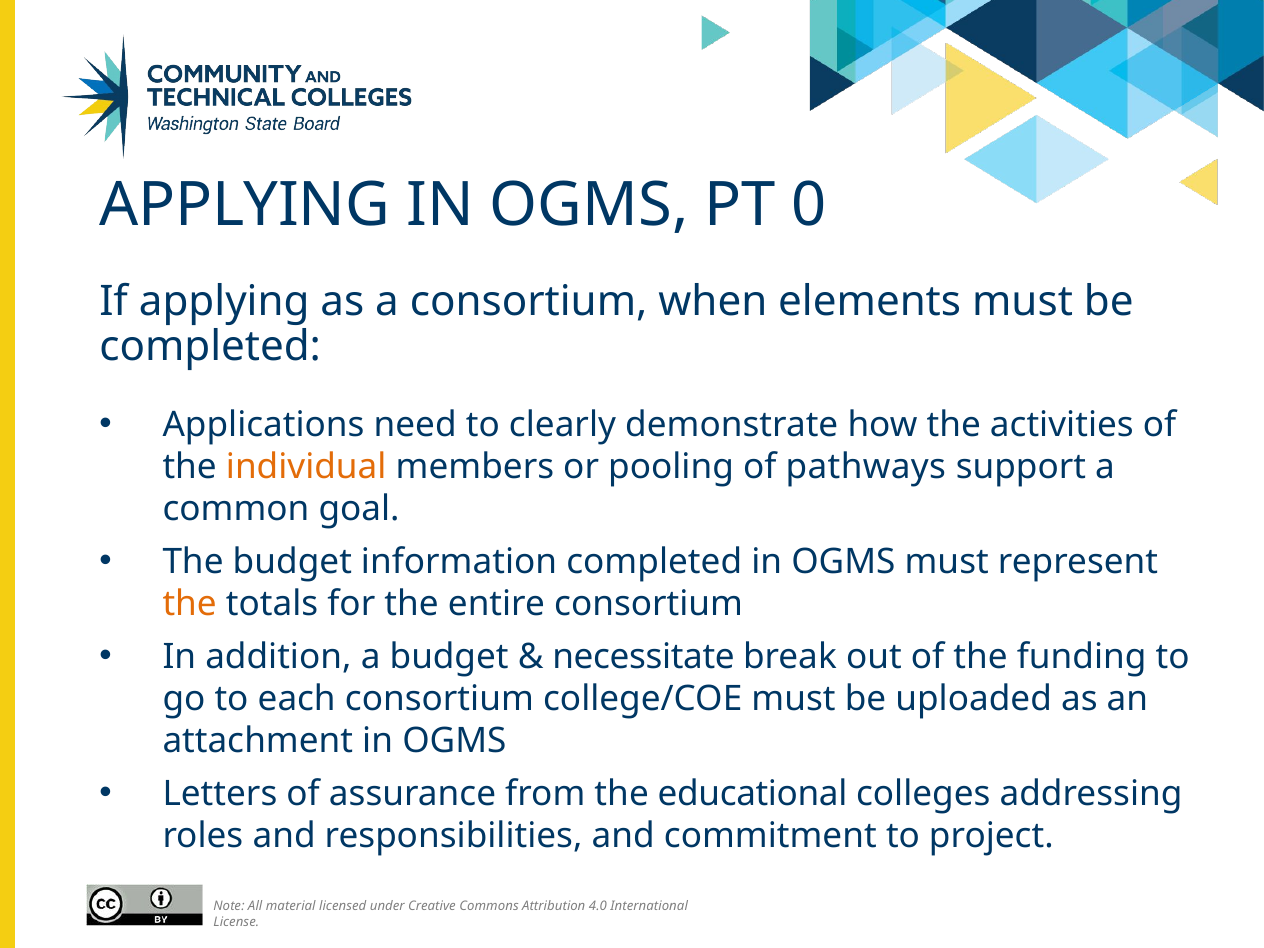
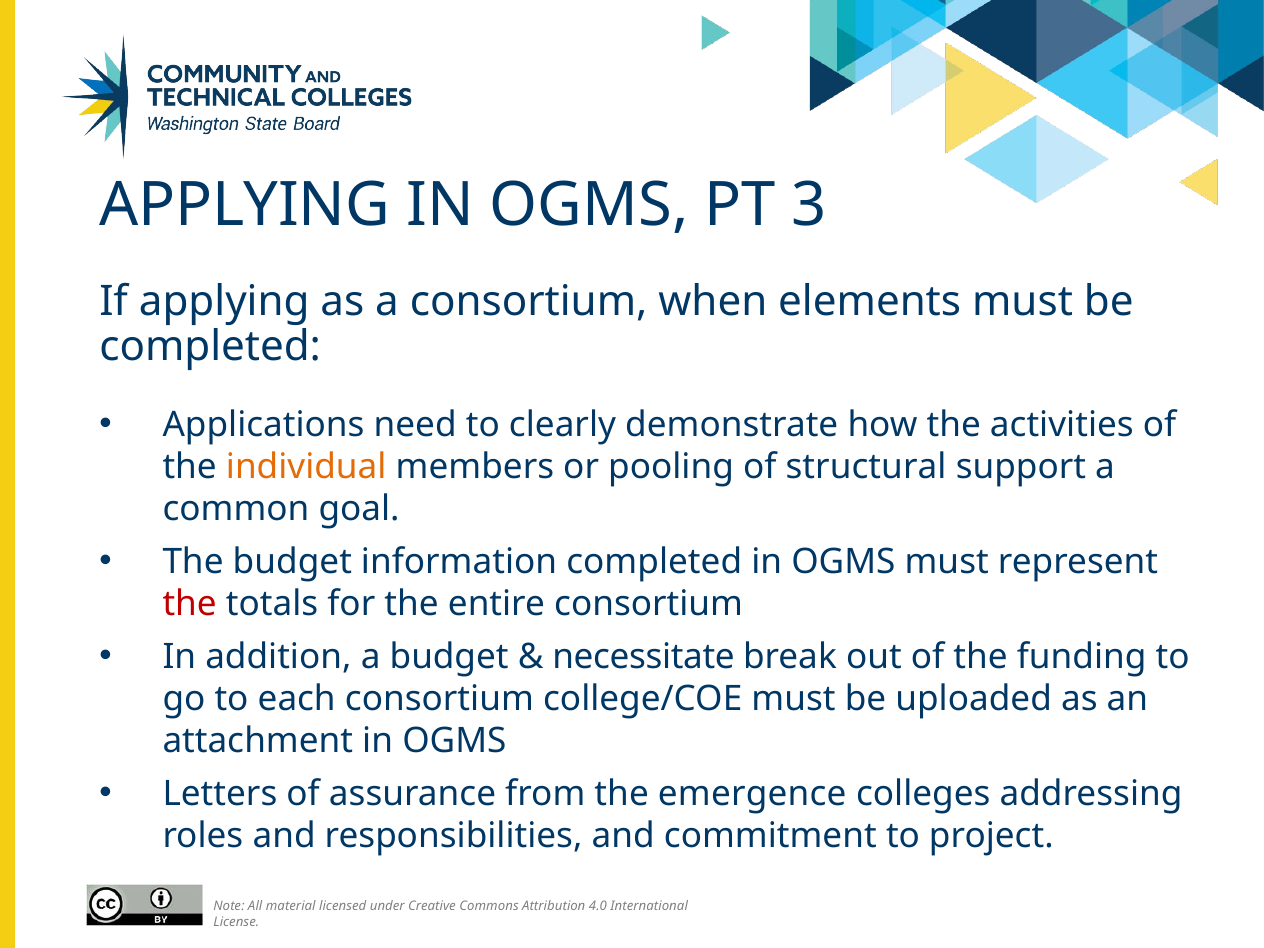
0: 0 -> 3
pathways: pathways -> structural
the at (190, 604) colour: orange -> red
educational: educational -> emergence
